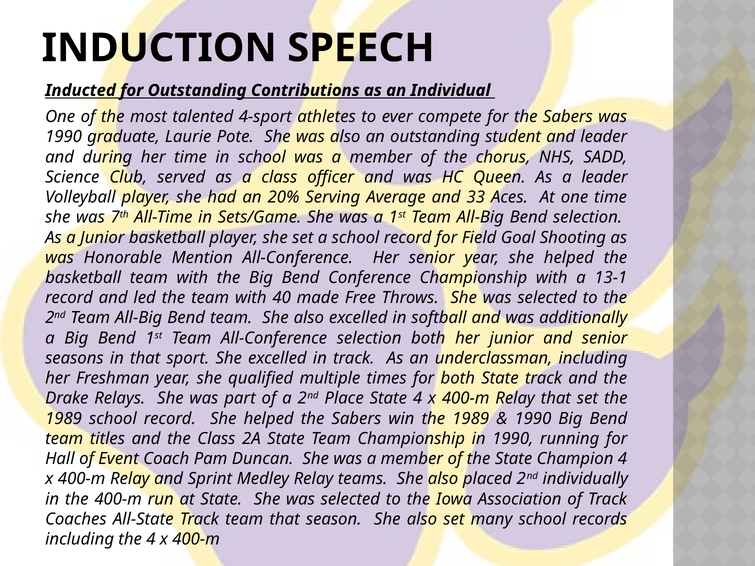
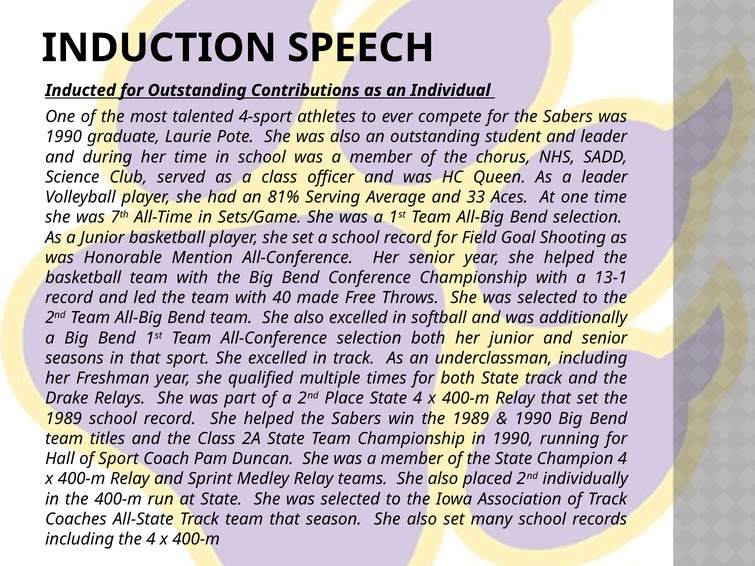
20%: 20% -> 81%
of Event: Event -> Sport
